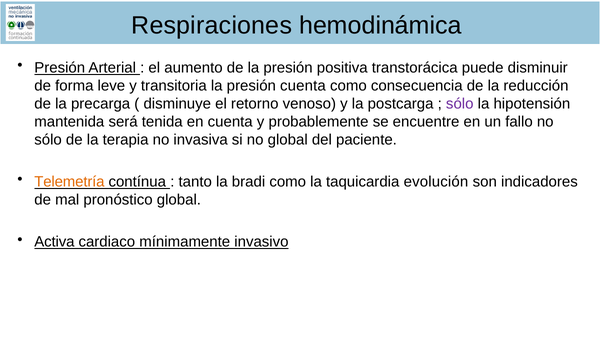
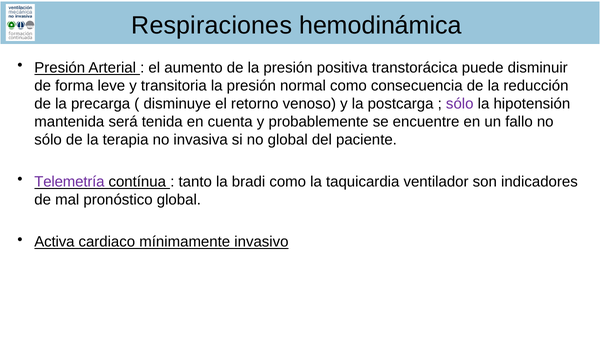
presión cuenta: cuenta -> normal
Telemetría colour: orange -> purple
evolución: evolución -> ventilador
